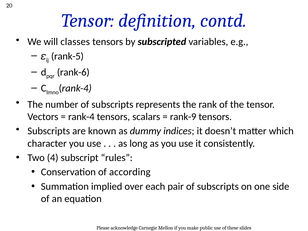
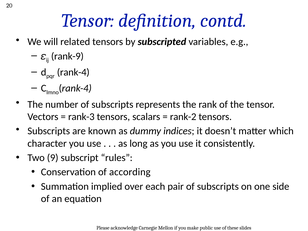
classes: classes -> related
rank-5: rank-5 -> rank-9
rank-6 at (73, 72): rank-6 -> rank-4
rank-4 at (81, 117): rank-4 -> rank-3
rank-9: rank-9 -> rank-2
4: 4 -> 9
